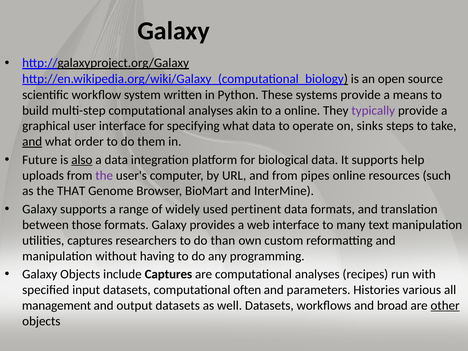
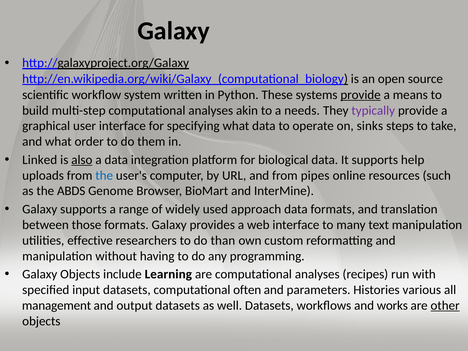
provide at (361, 95) underline: none -> present
a online: online -> needs
and at (32, 142) underline: present -> none
Future: Future -> Linked
the at (104, 175) colour: purple -> blue
THAT: THAT -> ABDS
pertinent: pertinent -> approach
utilities captures: captures -> effective
include Captures: Captures -> Learning
broad: broad -> works
